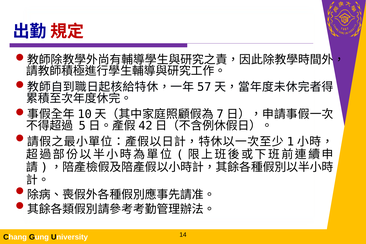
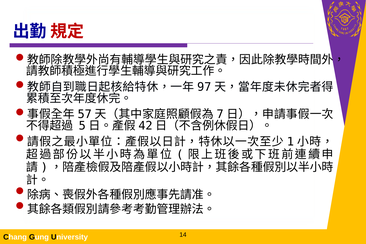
57: 57 -> 97
10: 10 -> 57
